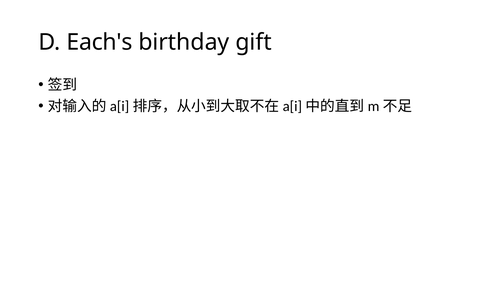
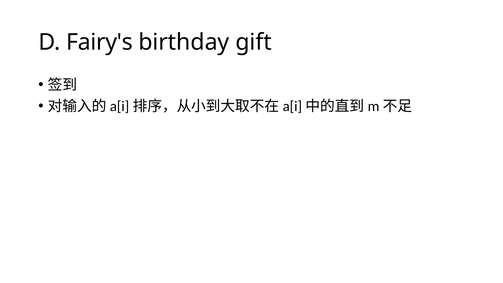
Each's: Each's -> Fairy's
